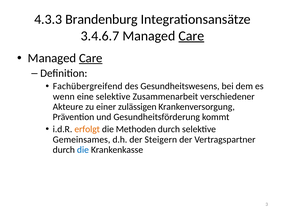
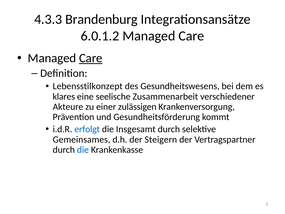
3.4.6.7: 3.4.6.7 -> 6.0.1.2
Care at (191, 36) underline: present -> none
Fachübergreifend: Fachübergreifend -> Lebensstilkonzept
wenn: wenn -> klares
eine selektive: selektive -> seelische
erfolgt colour: orange -> blue
Methoden: Methoden -> Insgesamt
